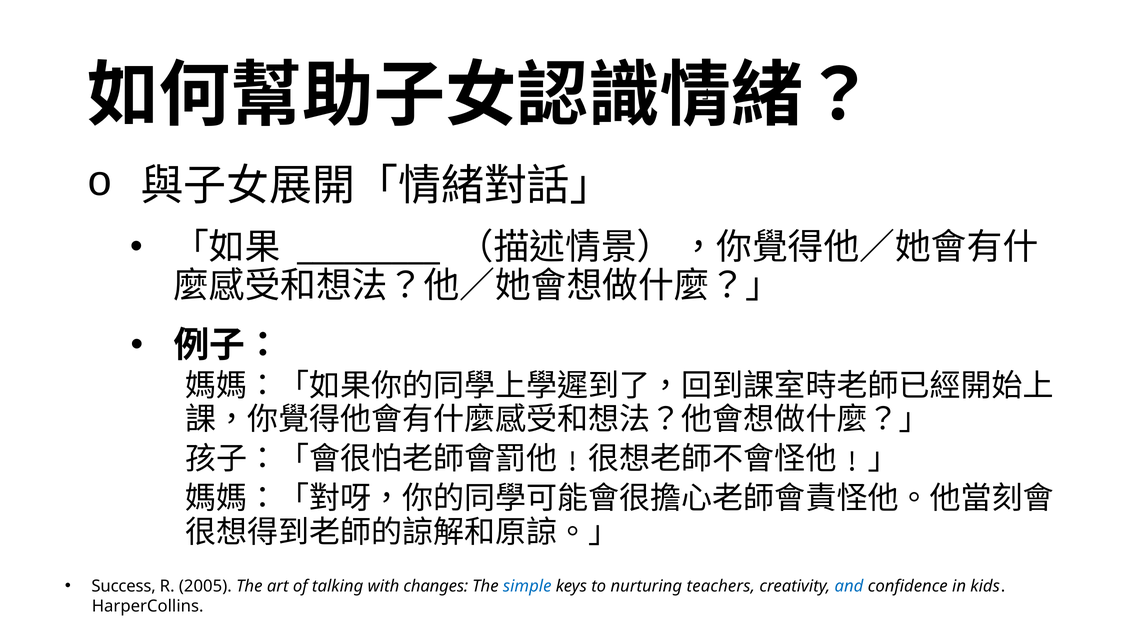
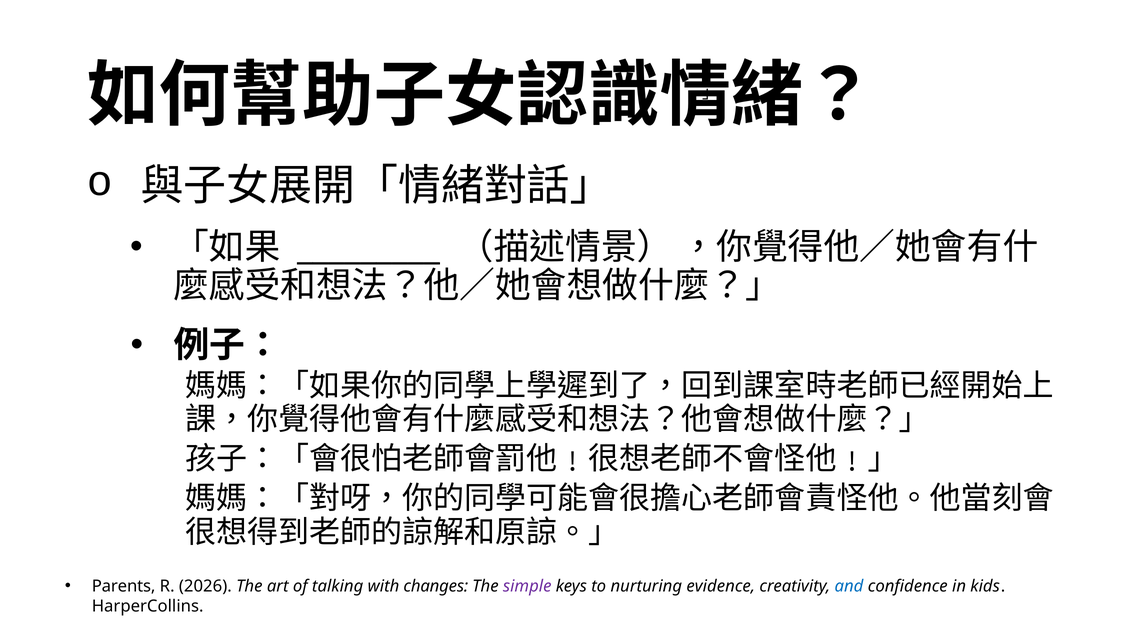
Success: Success -> Parents
2005: 2005 -> 2026
simple colour: blue -> purple
teachers: teachers -> evidence
